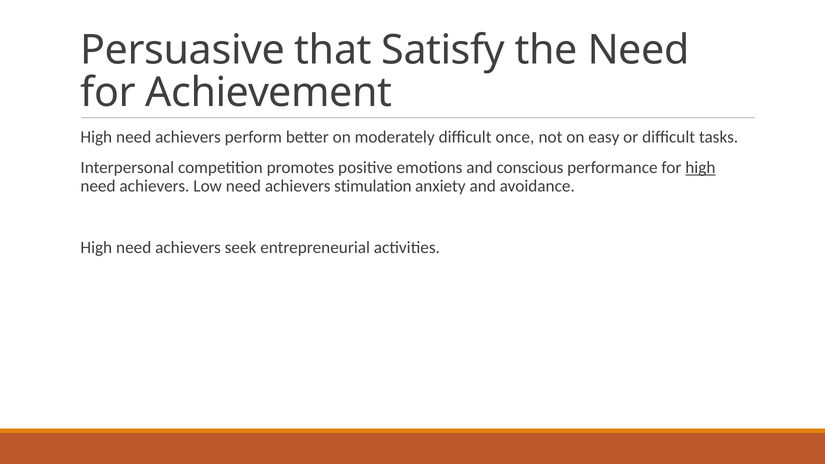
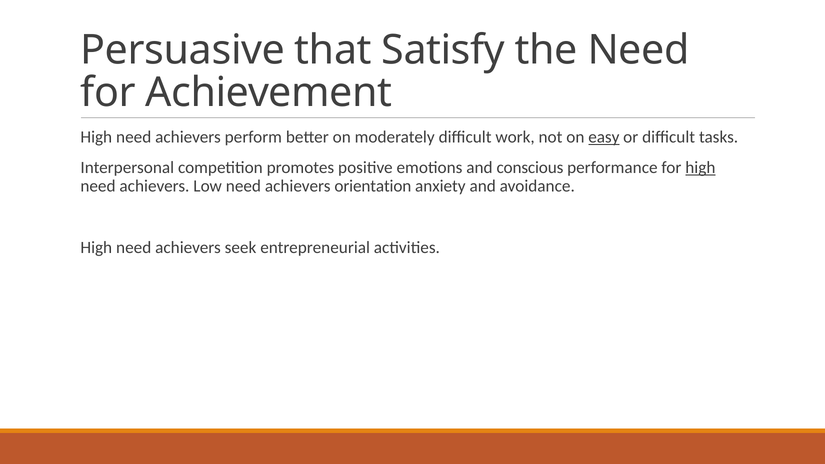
once: once -> work
easy underline: none -> present
stimulation: stimulation -> orientation
